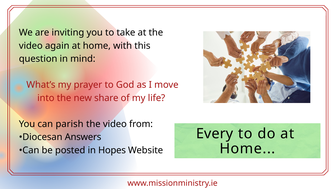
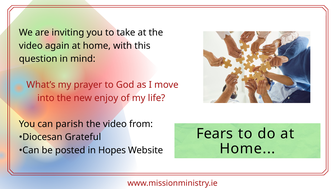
share: share -> enjoy
Every: Every -> Fears
Answers: Answers -> Grateful
